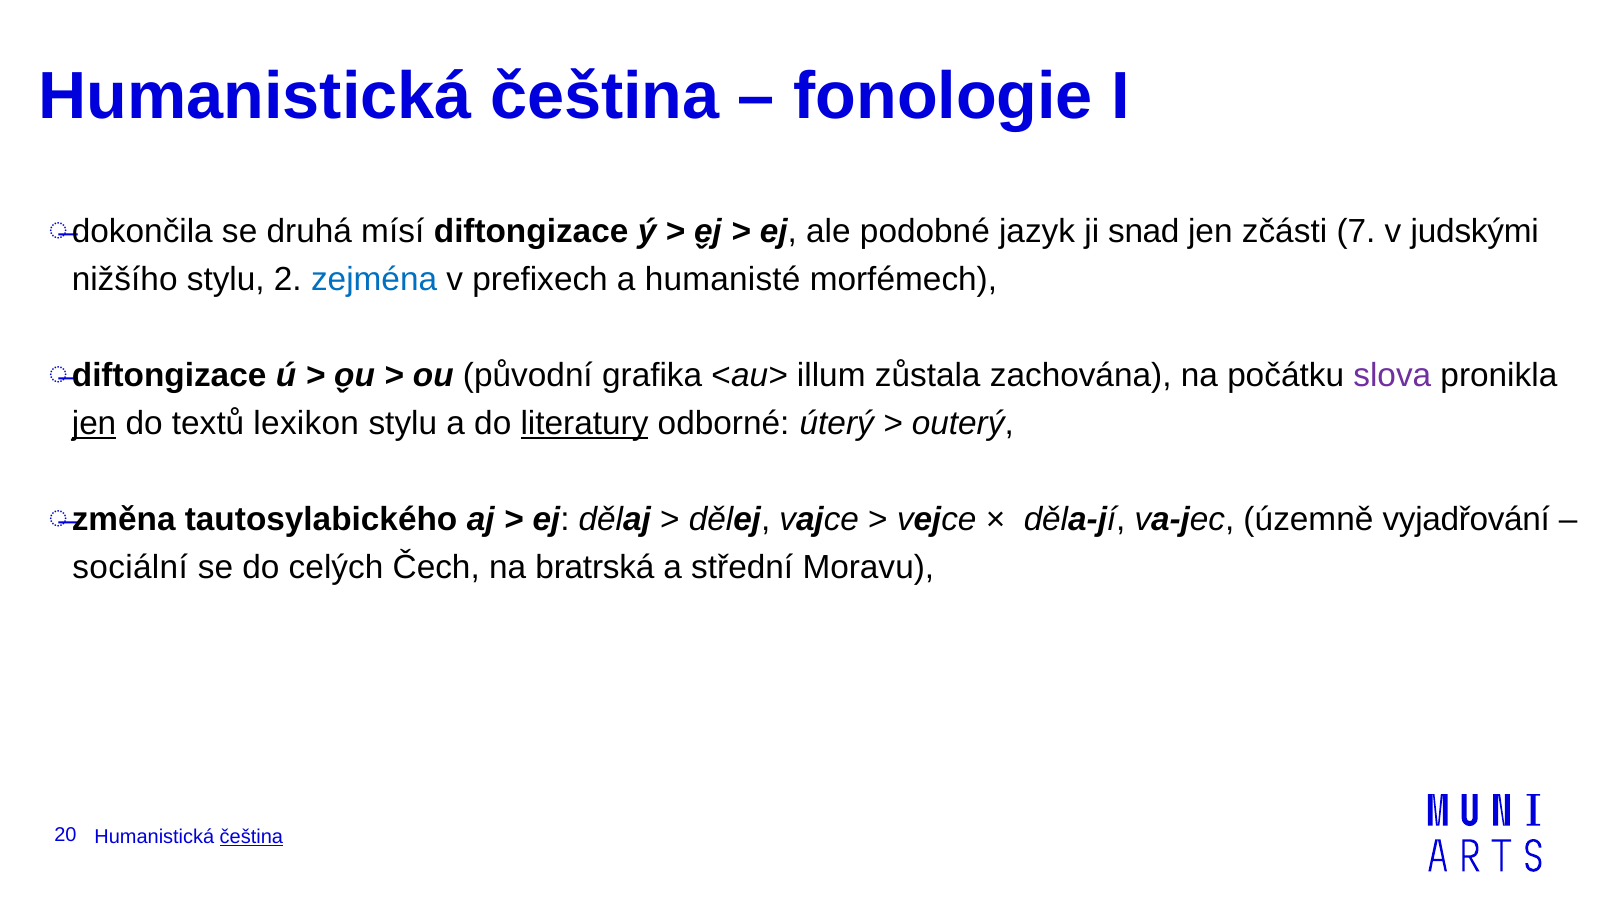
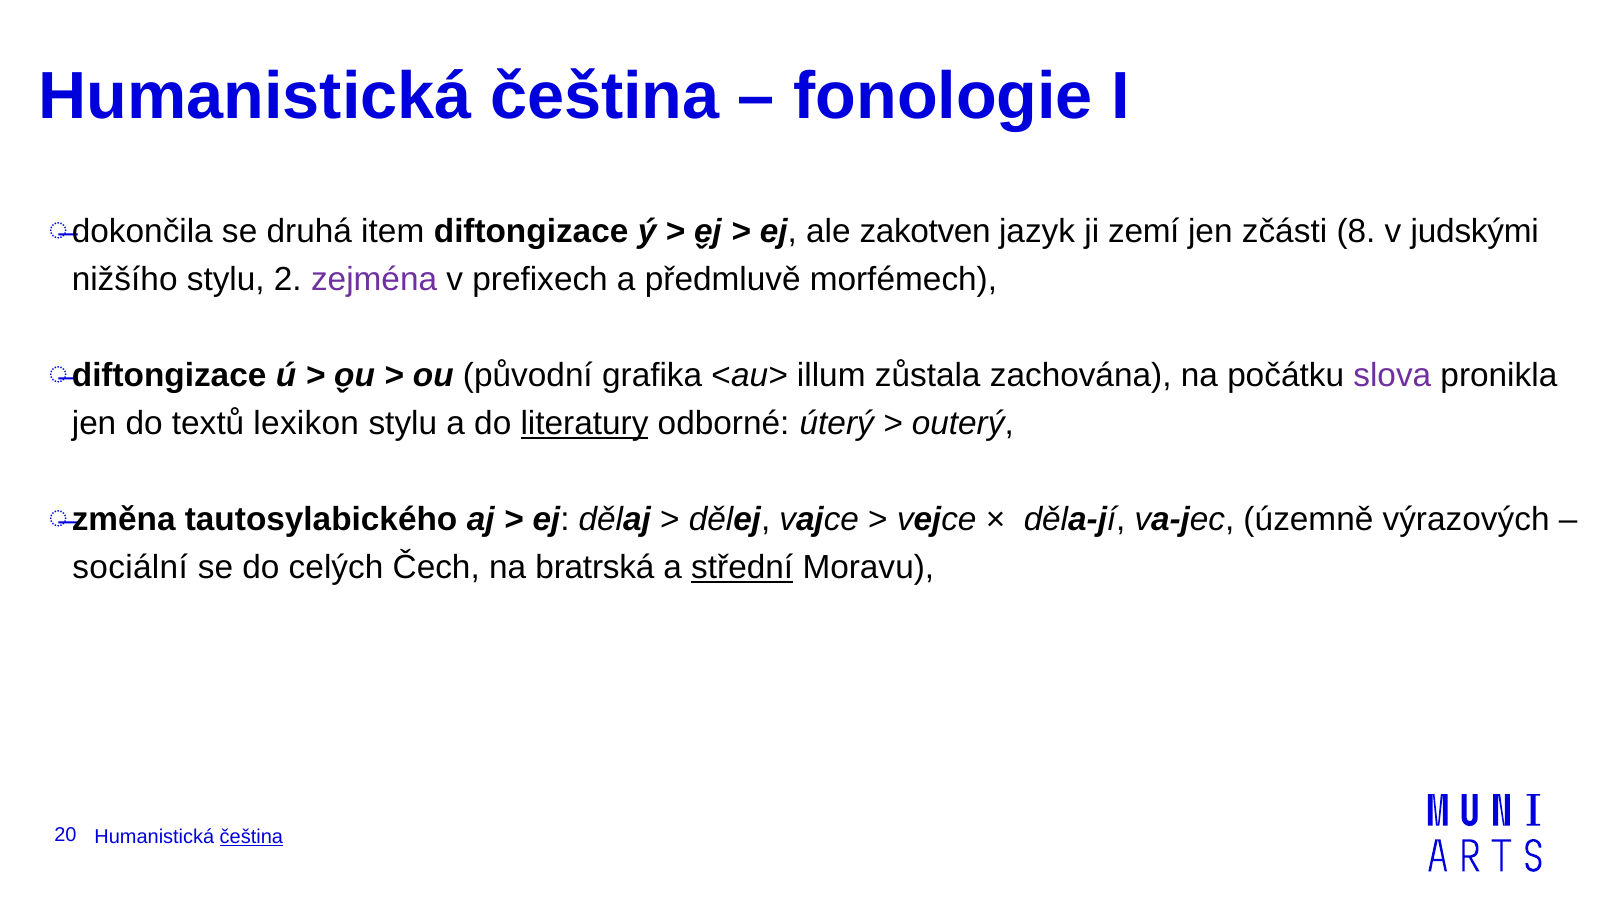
mísí: mísí -> item
podobné: podobné -> zakotven
snad: snad -> zemí
7: 7 -> 8
zejména colour: blue -> purple
humanisté: humanisté -> předmluvě
jen at (94, 423) underline: present -> none
vyjadřování: vyjadřování -> výrazových
střední underline: none -> present
